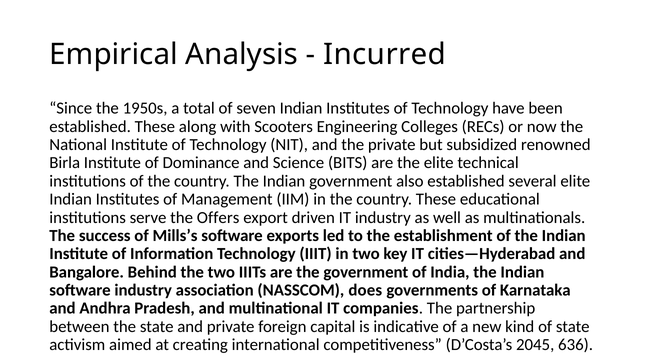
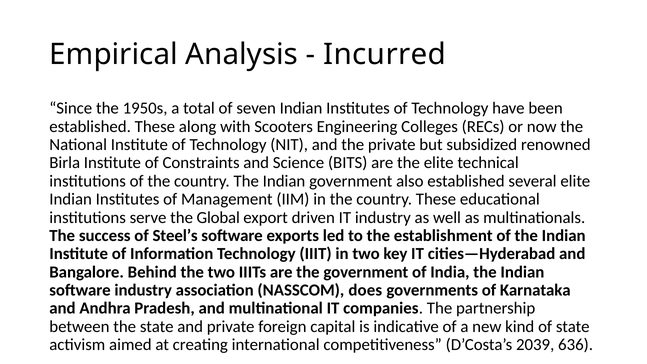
Dominance: Dominance -> Constraints
Offers: Offers -> Global
Mills’s: Mills’s -> Steel’s
2045: 2045 -> 2039
